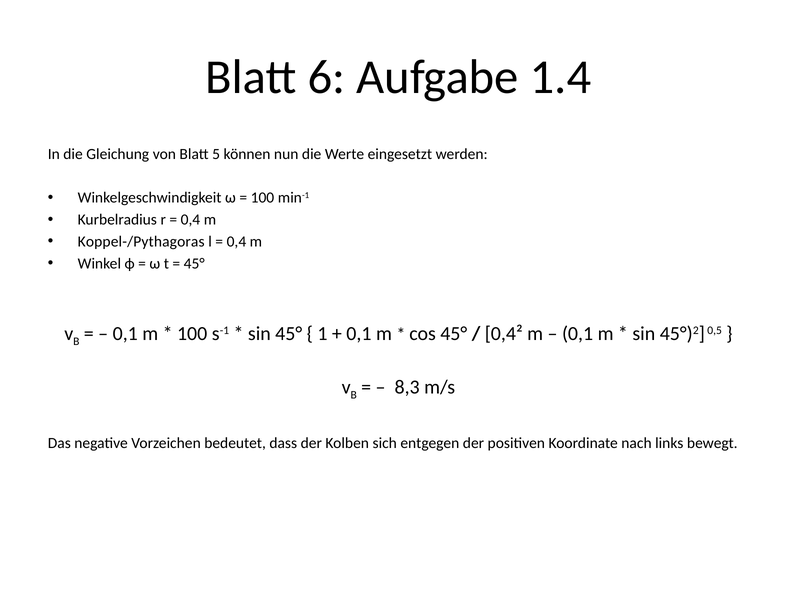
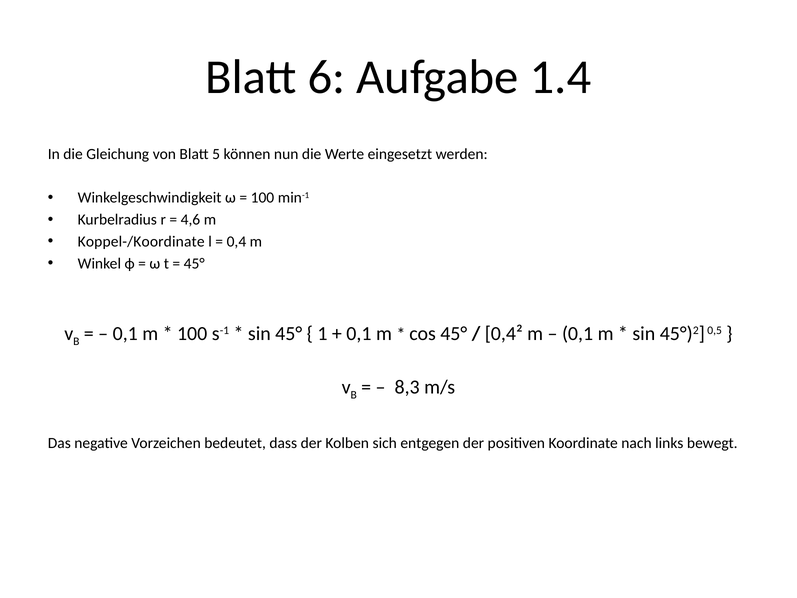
0,4 at (190, 220): 0,4 -> 4,6
Koppel-/Pythagoras: Koppel-/Pythagoras -> Koppel-/Koordinate
